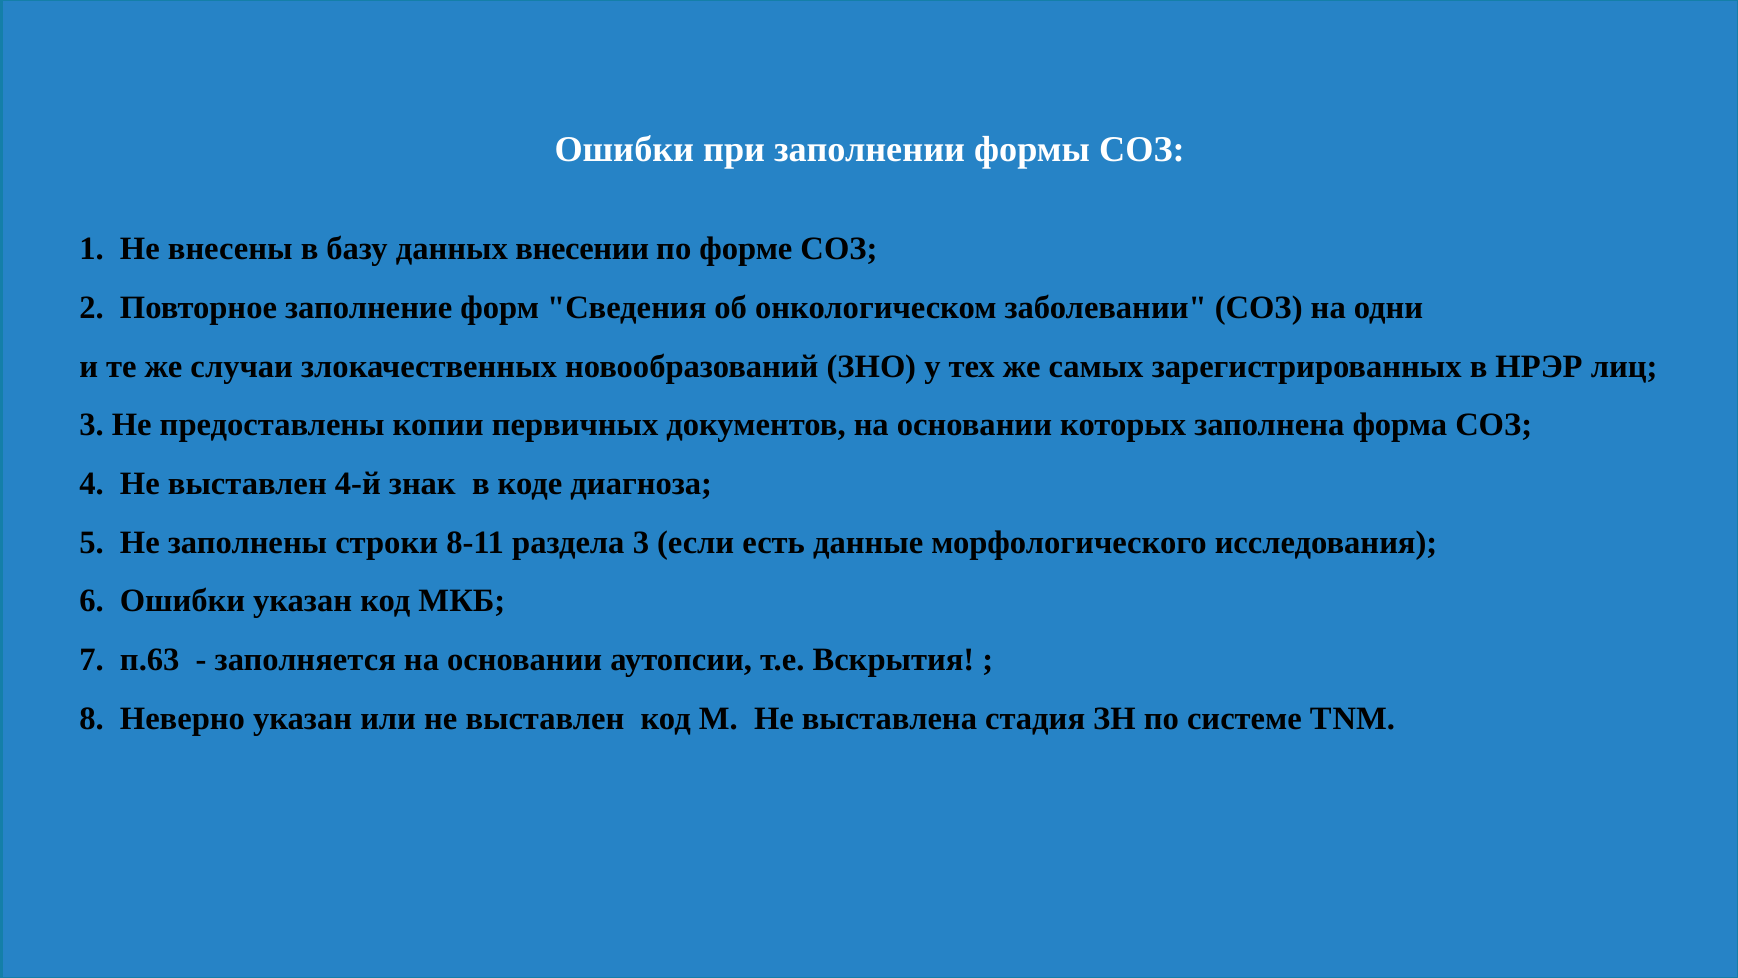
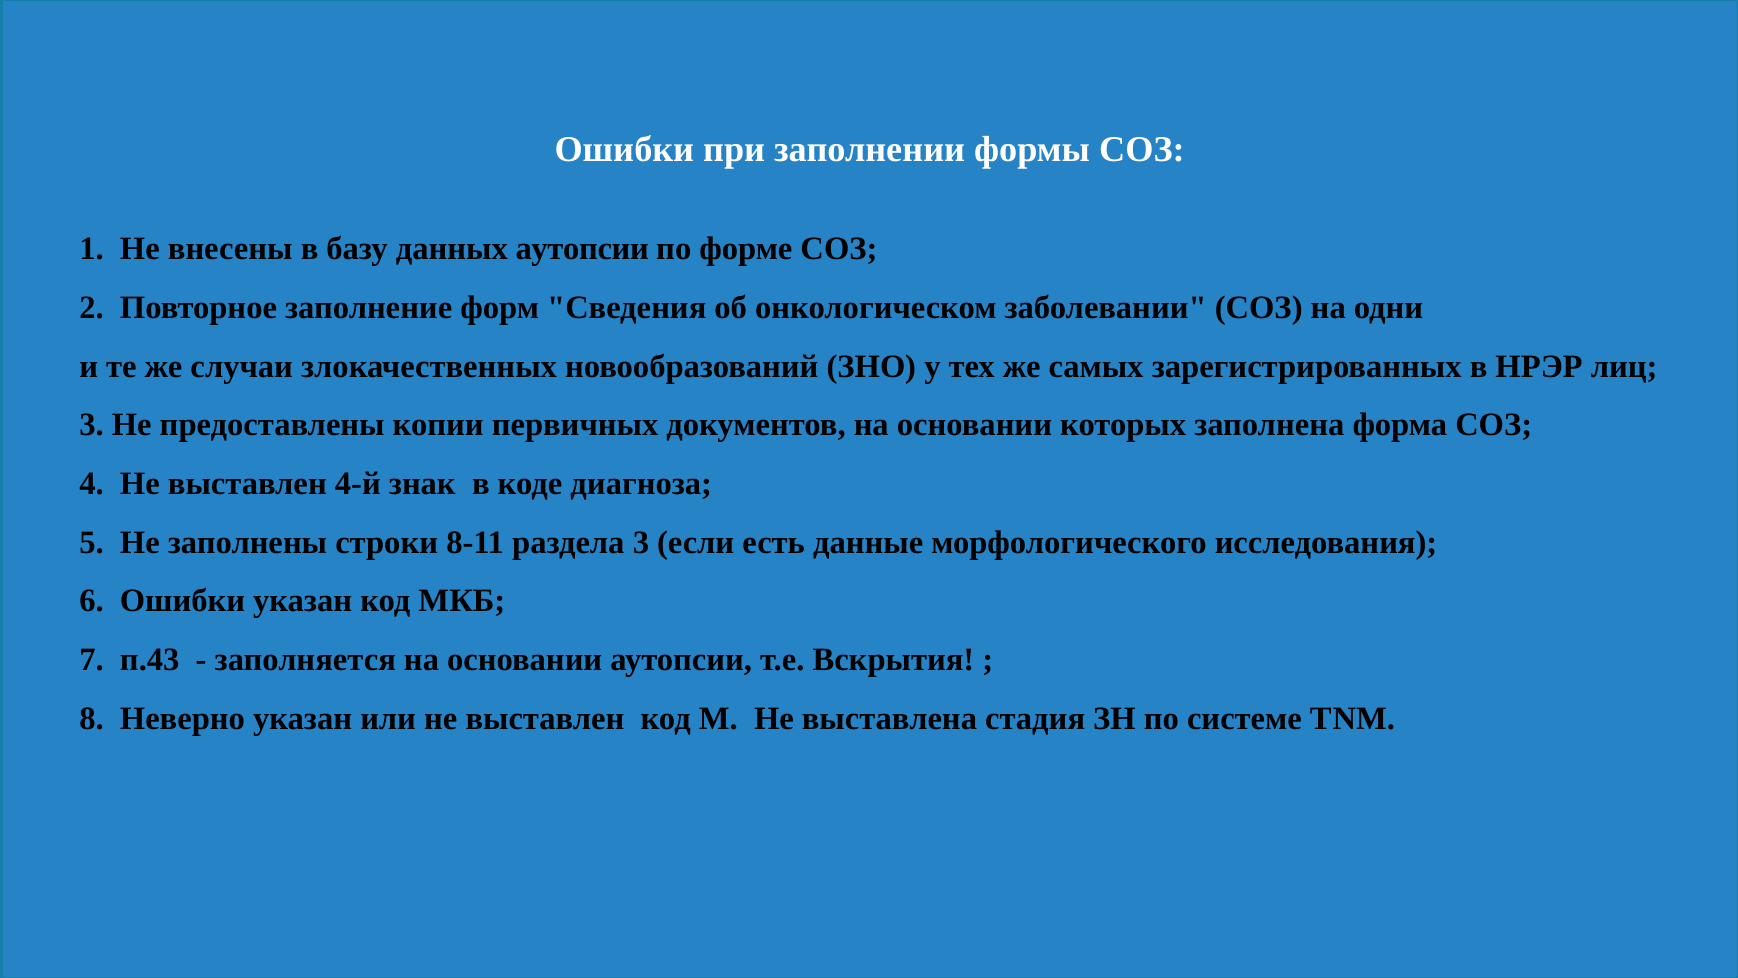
данных внесении: внесении -> аутопсии
п.63: п.63 -> п.43
